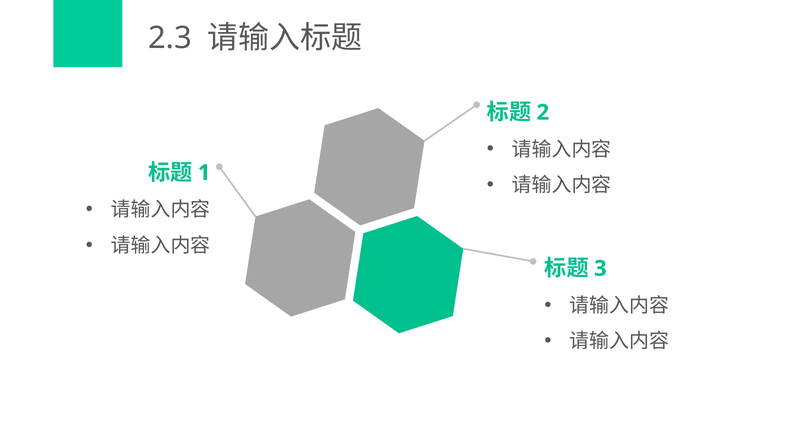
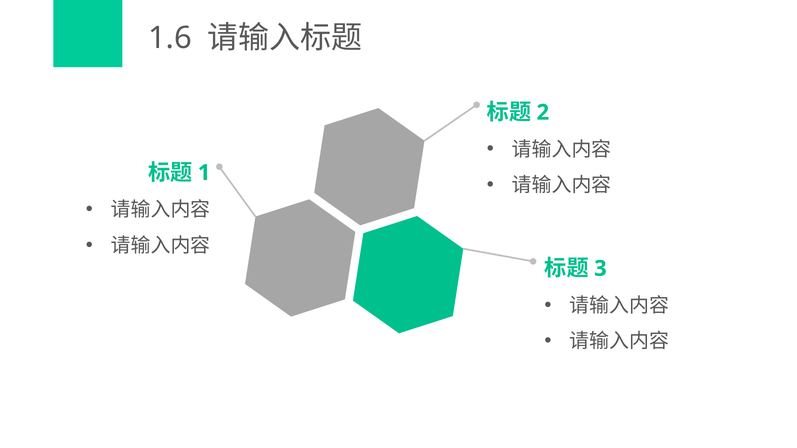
2.3: 2.3 -> 1.6
